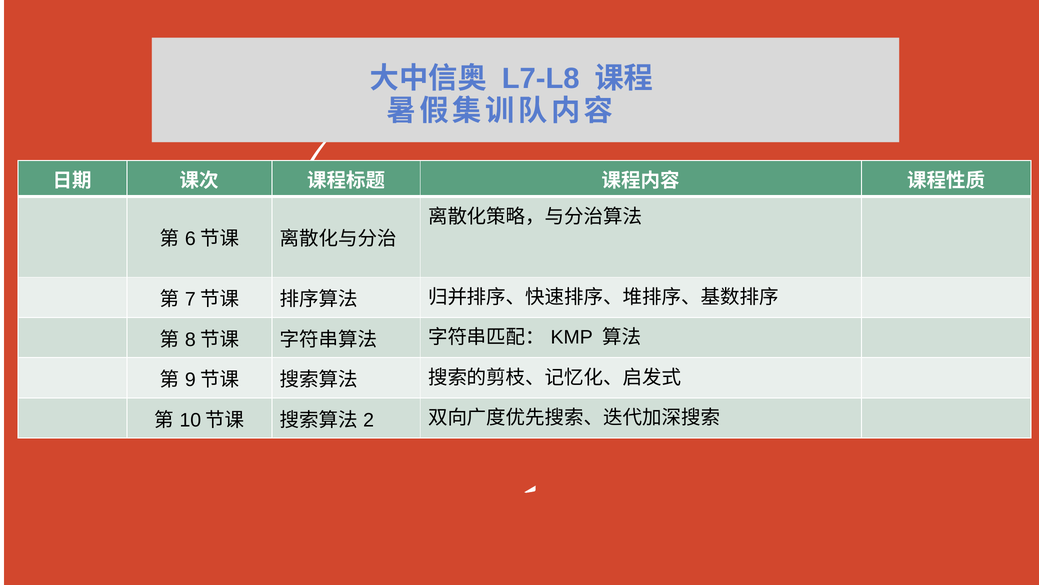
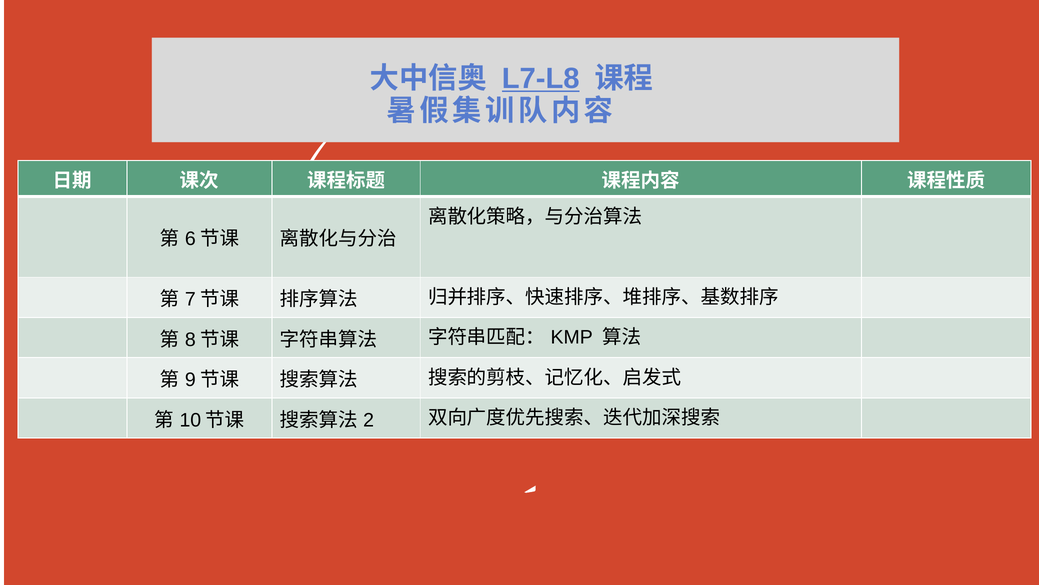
L7-L8 underline: none -> present
